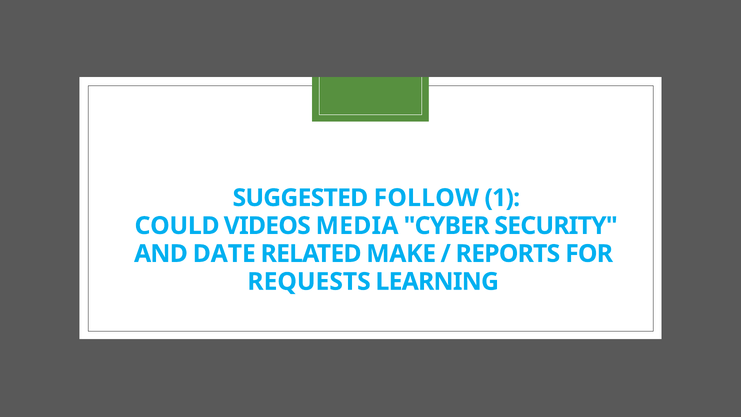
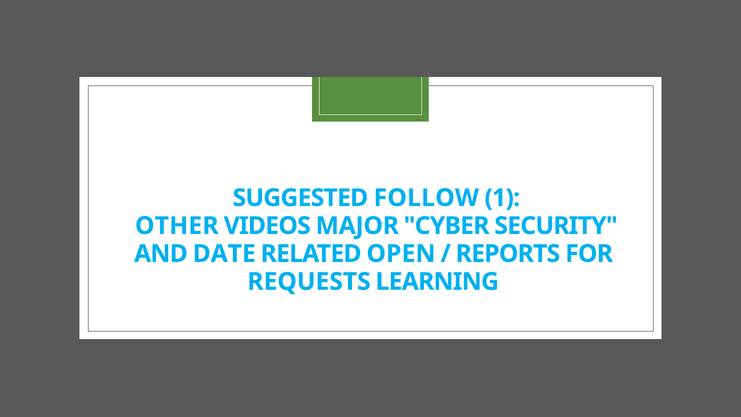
COULD: COULD -> OTHER
MEDIA: MEDIA -> MAJOR
MAKE: MAKE -> OPEN
